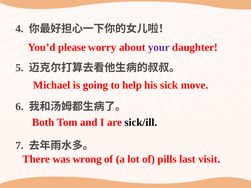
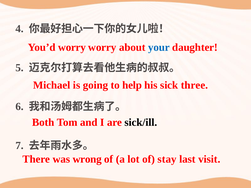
You’d please: please -> worry
your colour: purple -> blue
move: move -> three
pills: pills -> stay
